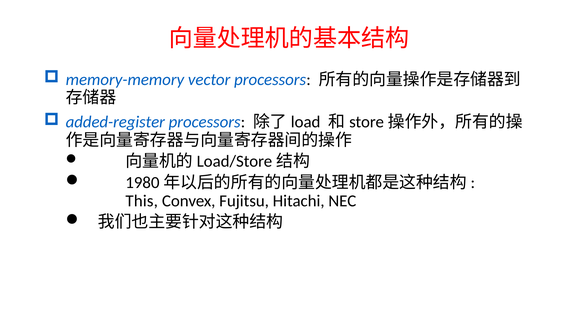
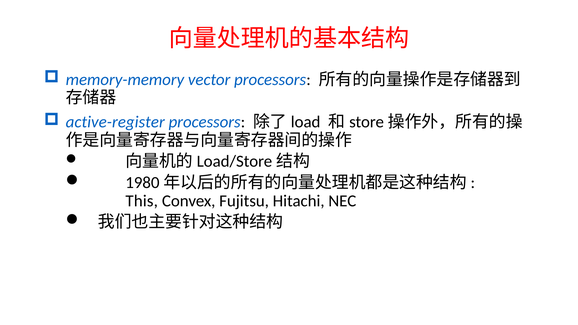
added-register: added-register -> active-register
